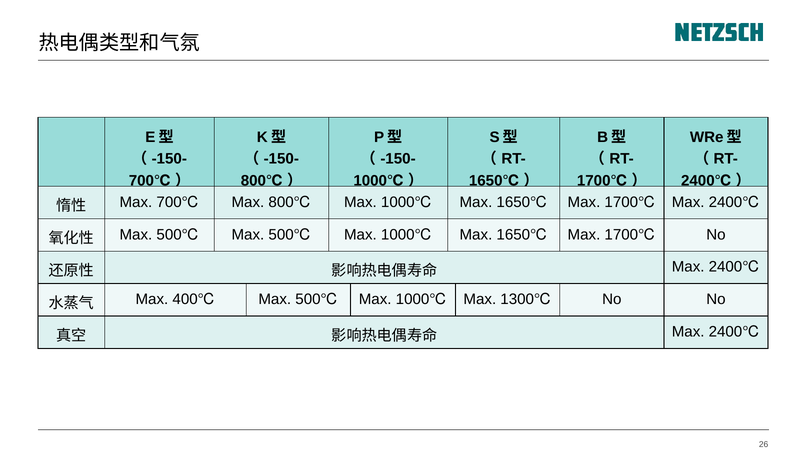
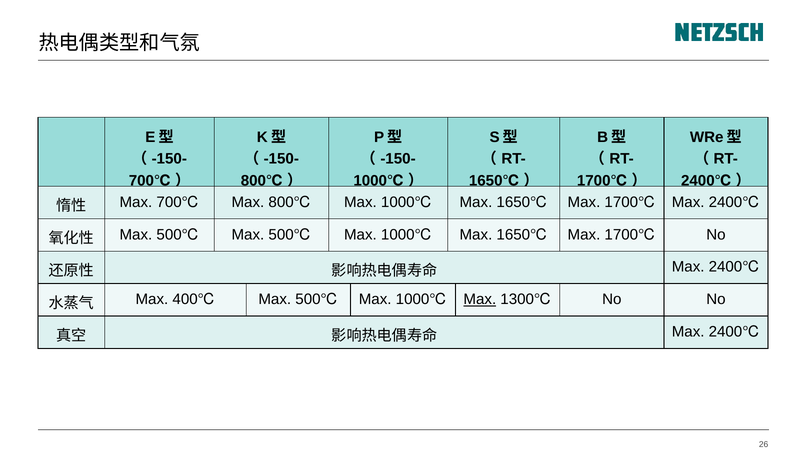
Max at (480, 299) underline: none -> present
